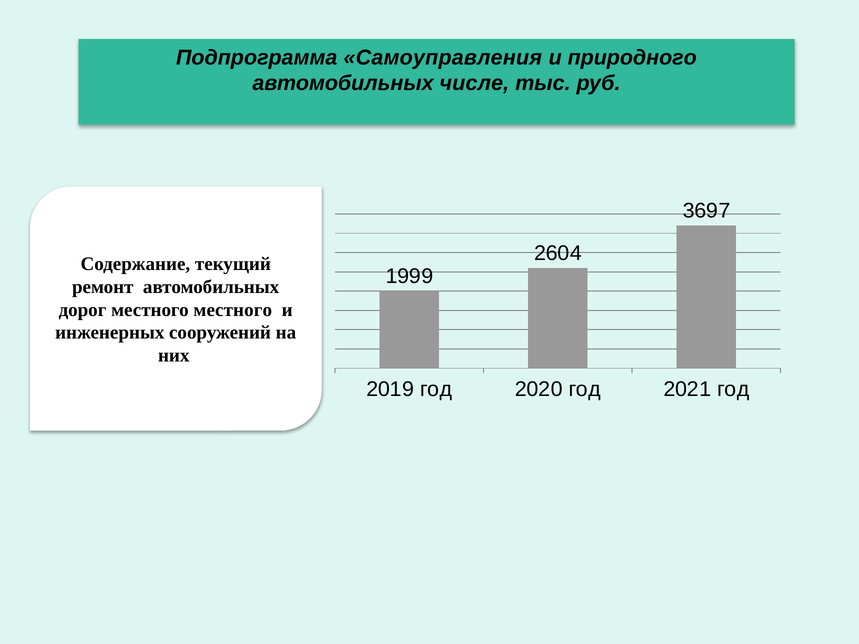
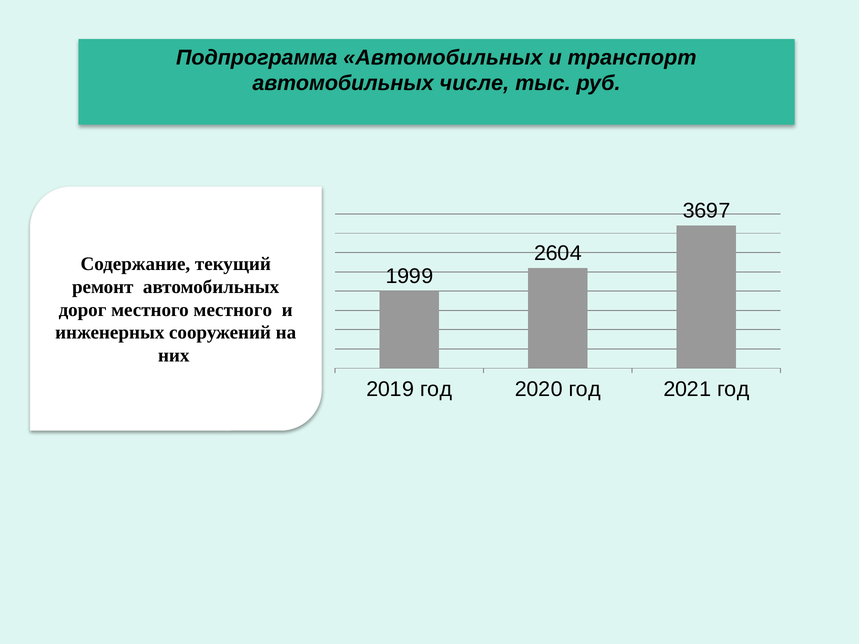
Подпрограмма Самоуправления: Самоуправления -> Автомобильных
природного: природного -> транспорт
